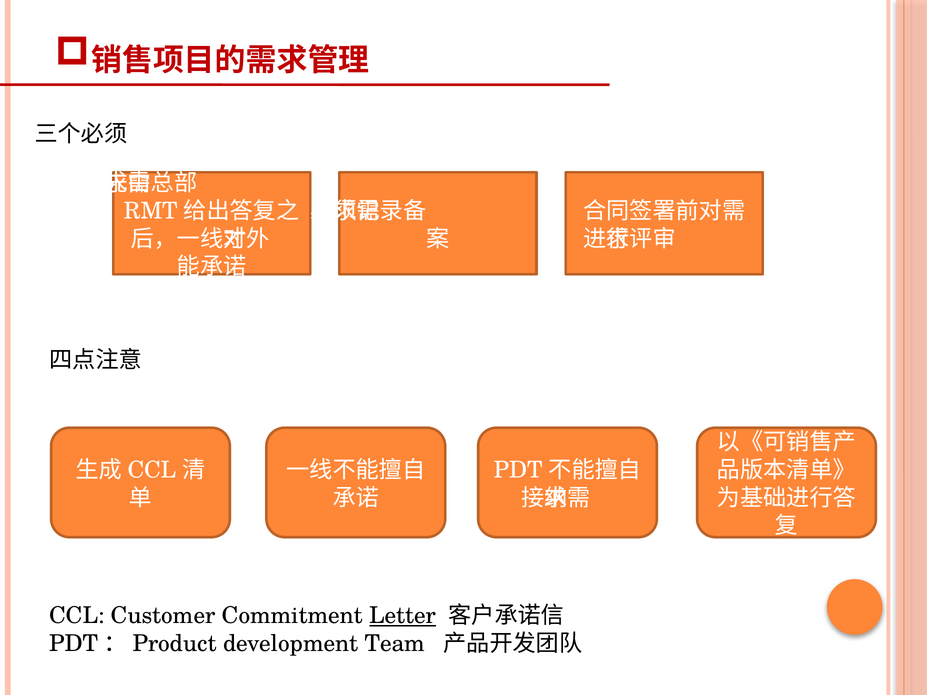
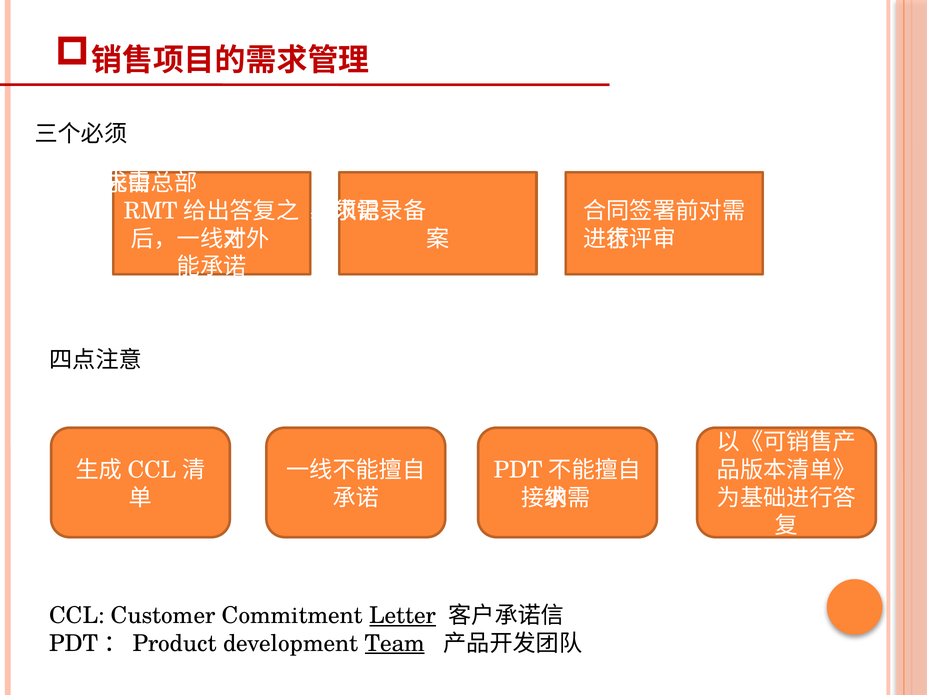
Team underline: none -> present
